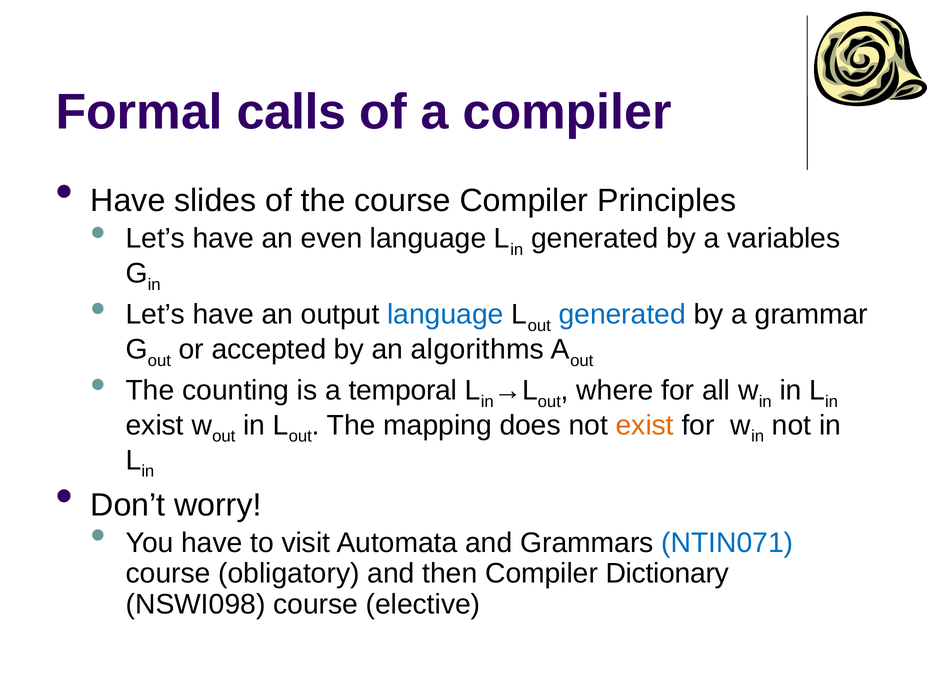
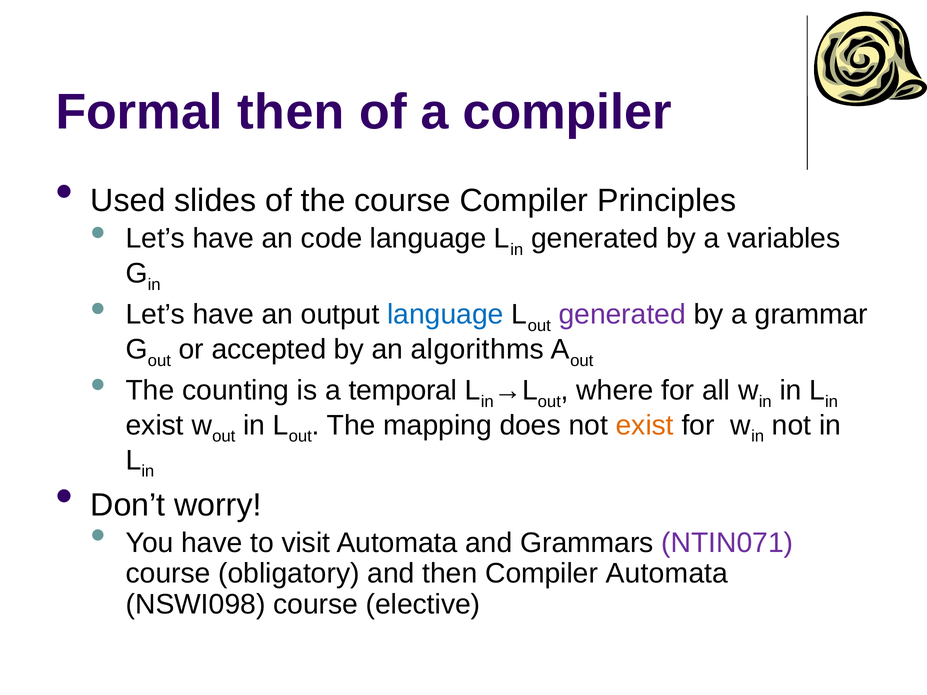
Formal calls: calls -> then
Have at (128, 201): Have -> Used
even: even -> code
generated at (622, 315) colour: blue -> purple
NTIN071 colour: blue -> purple
Compiler Dictionary: Dictionary -> Automata
